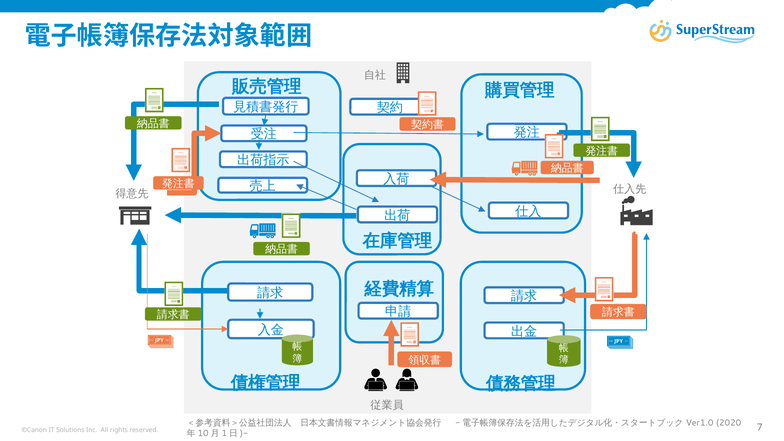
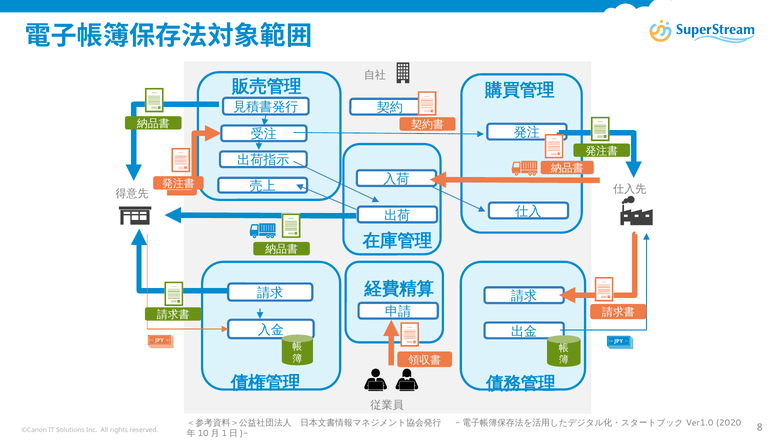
7: 7 -> 8
